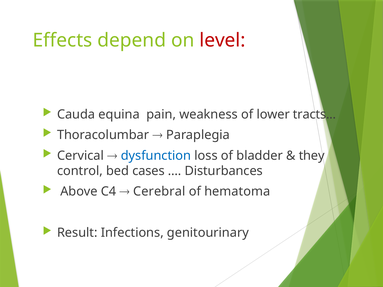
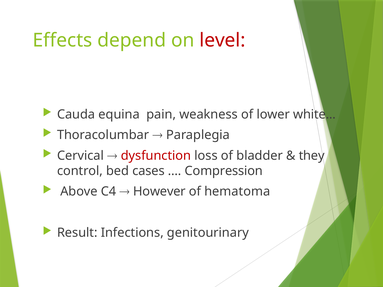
tracts: tracts -> white
dysfunction colour: blue -> red
Disturbances: Disturbances -> Compression
Cerebral: Cerebral -> However
